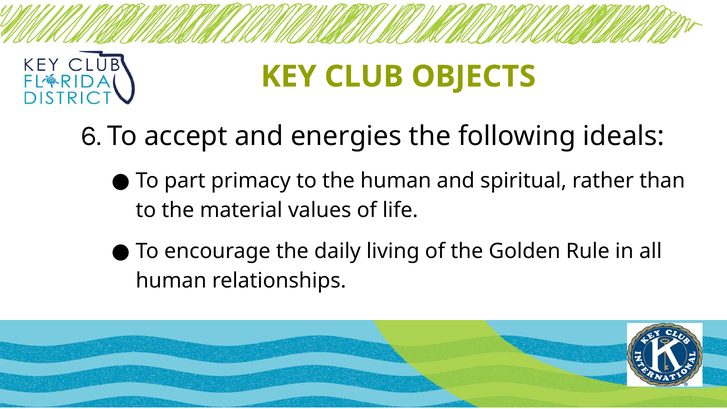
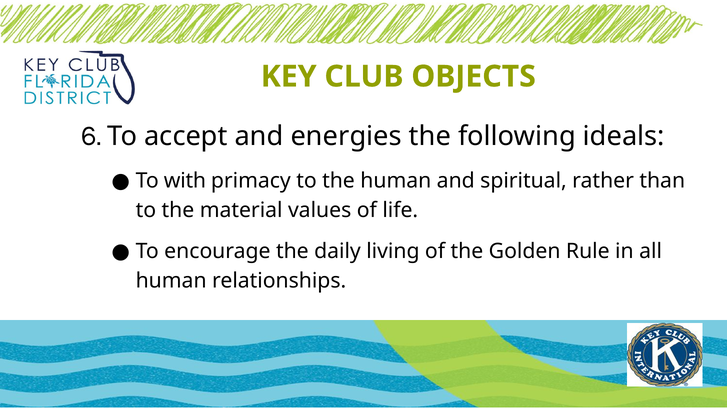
part: part -> with
